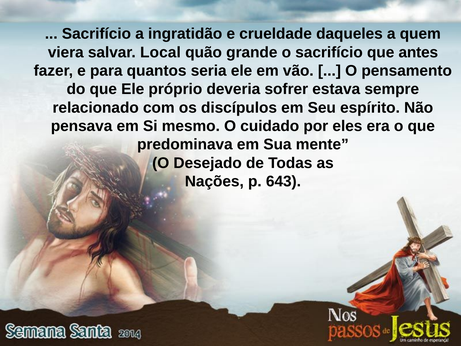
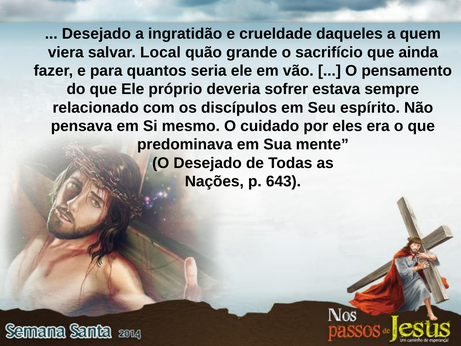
Sacrifício at (96, 34): Sacrifício -> Desejado
antes: antes -> ainda
